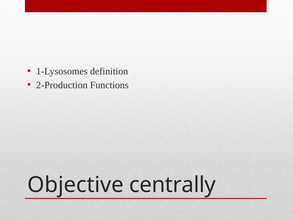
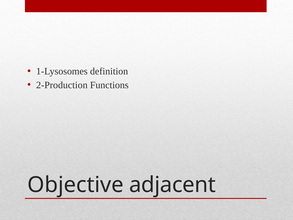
centrally: centrally -> adjacent
